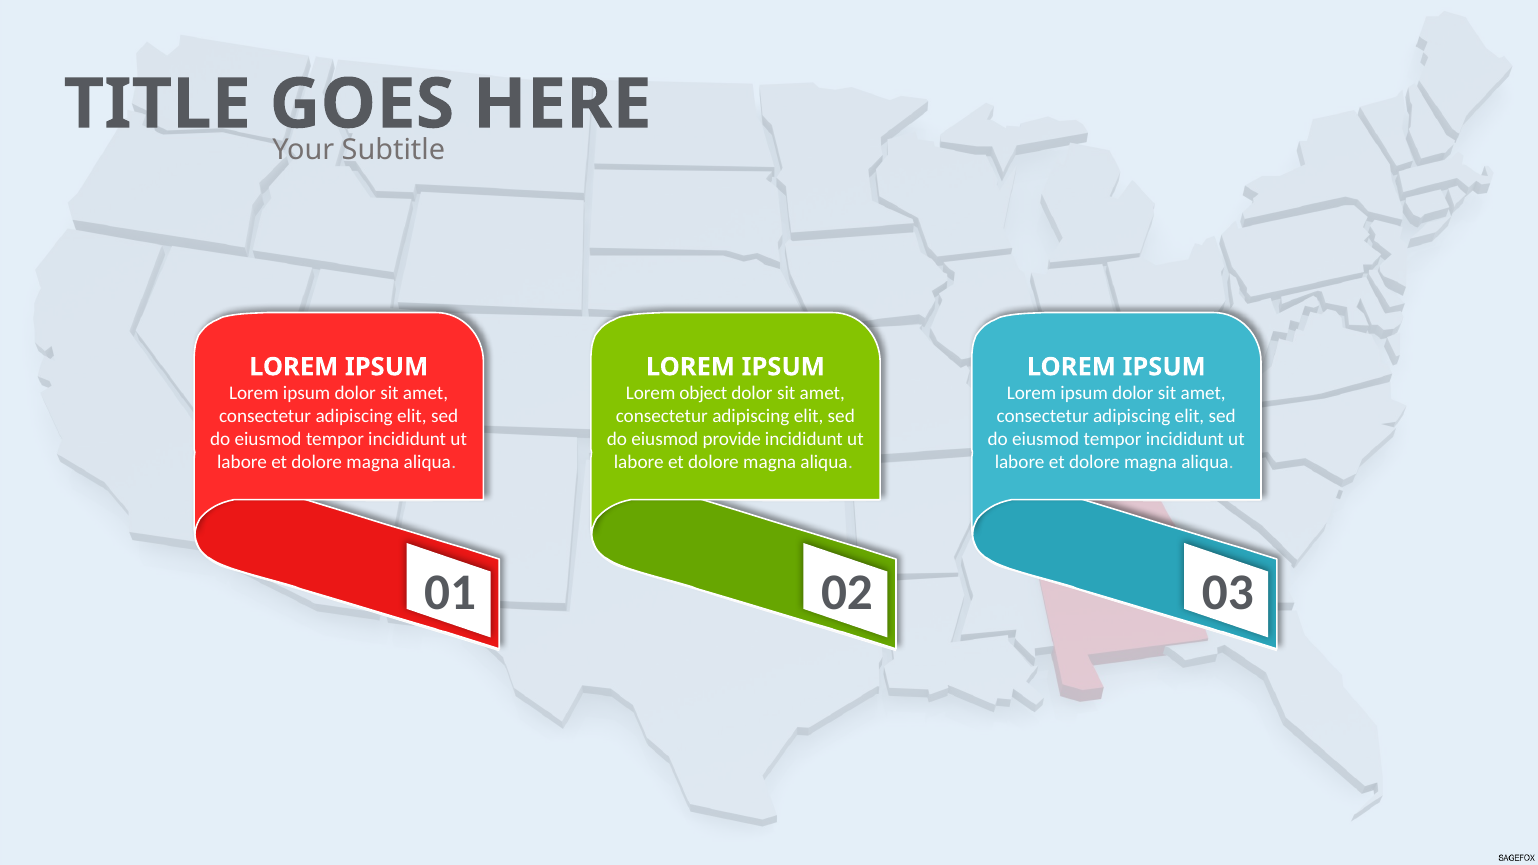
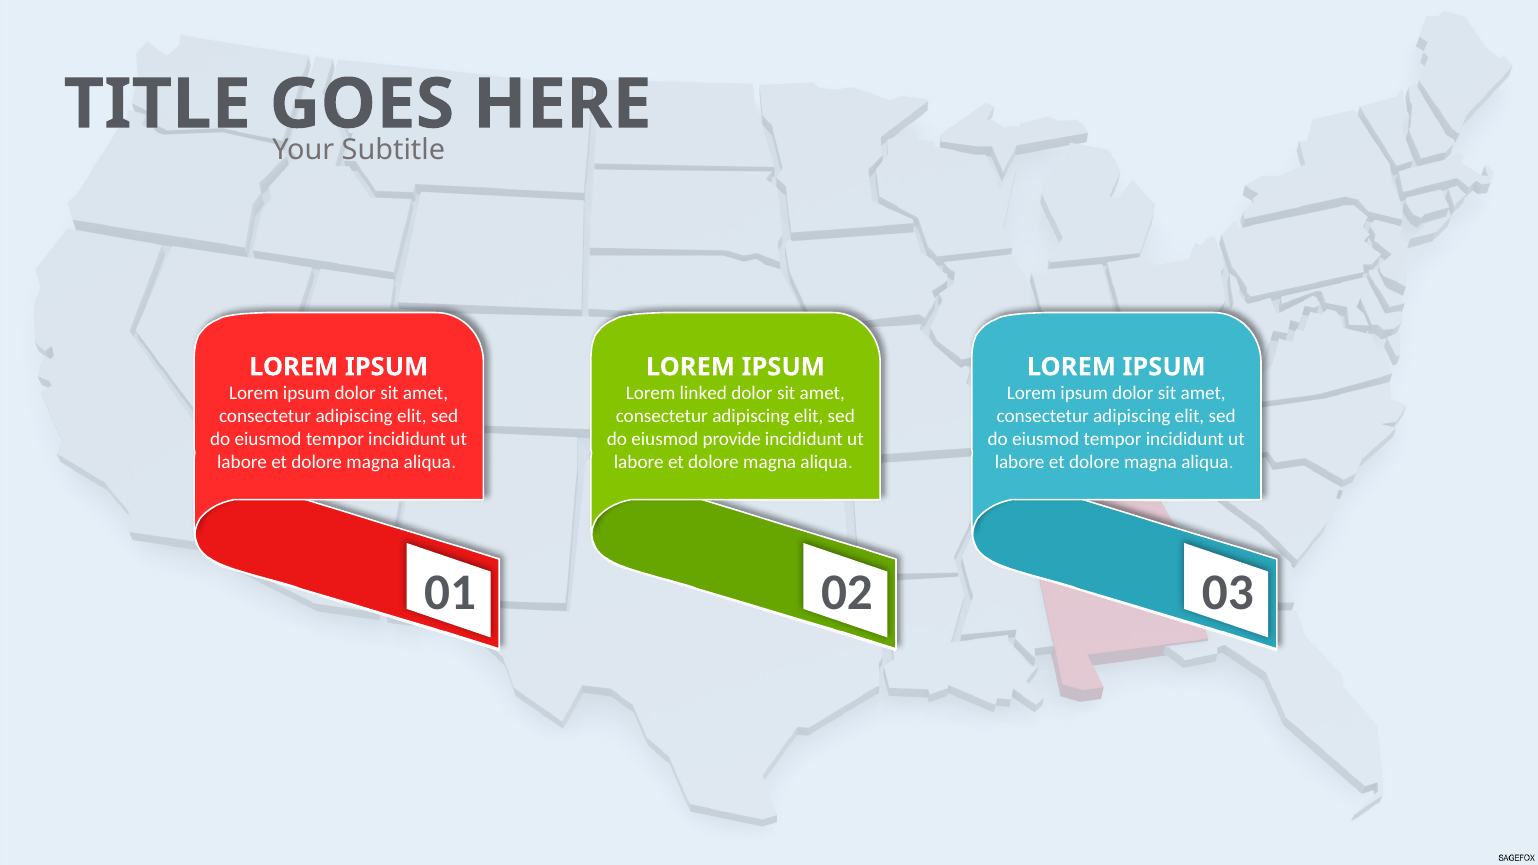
object: object -> linked
